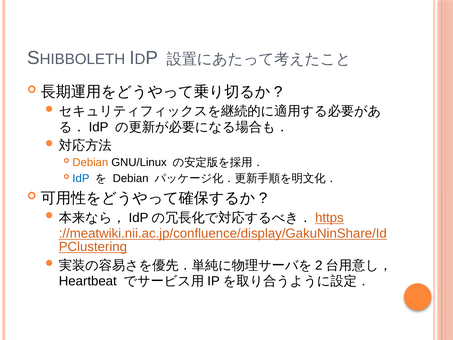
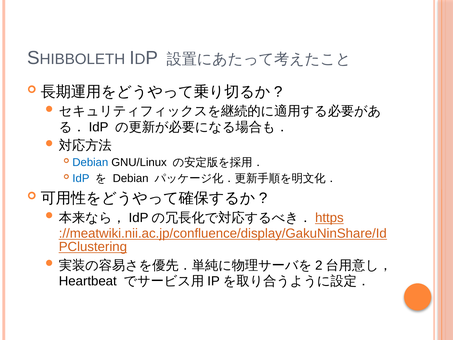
Debian at (90, 162) colour: orange -> blue
